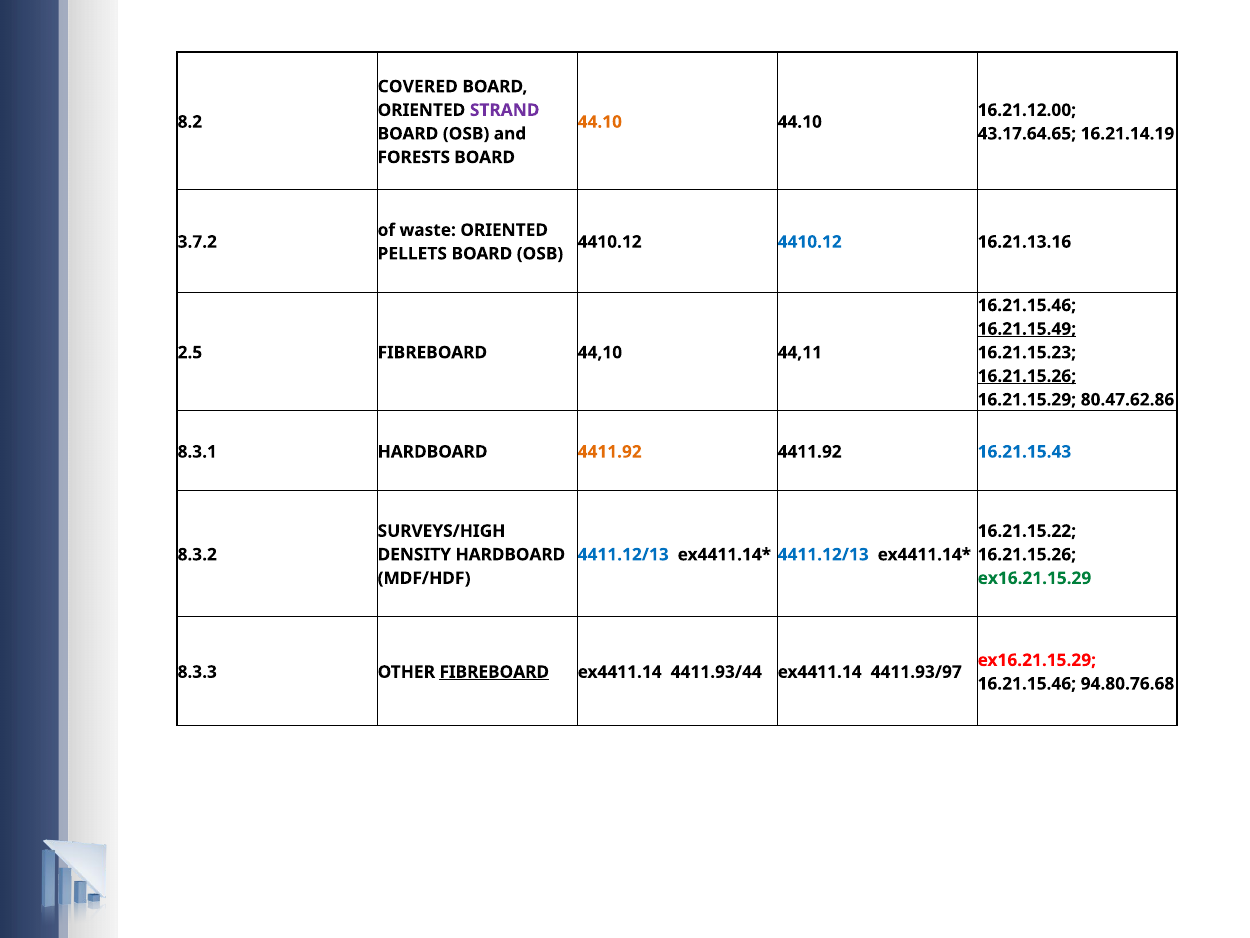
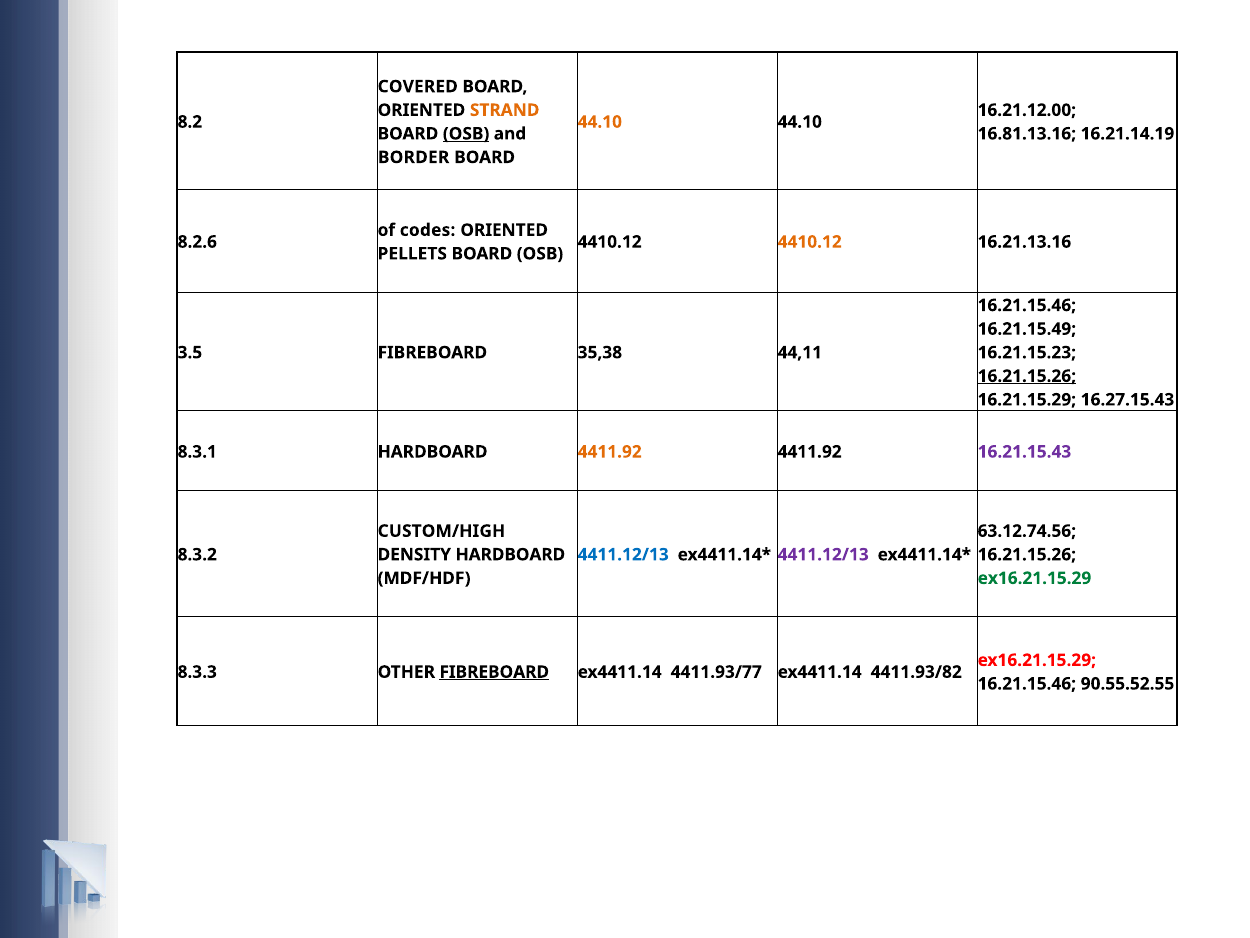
STRAND colour: purple -> orange
OSB at (466, 134) underline: none -> present
43.17.64.65: 43.17.64.65 -> 16.81.13.16
FORESTS: FORESTS -> BORDER
waste: waste -> codes
3.7.2: 3.7.2 -> 8.2.6
4410.12 at (810, 242) colour: blue -> orange
16.21.15.49 underline: present -> none
2.5: 2.5 -> 3.5
44,10: 44,10 -> 35,38
80.47.62.86: 80.47.62.86 -> 16.27.15.43
16.21.15.43 colour: blue -> purple
SURVEYS/HIGH: SURVEYS/HIGH -> CUSTOM/HIGH
16.21.15.22: 16.21.15.22 -> 63.12.74.56
4411.12/13 at (823, 554) colour: blue -> purple
4411.93/44: 4411.93/44 -> 4411.93/77
4411.93/97: 4411.93/97 -> 4411.93/82
94.80.76.68: 94.80.76.68 -> 90.55.52.55
